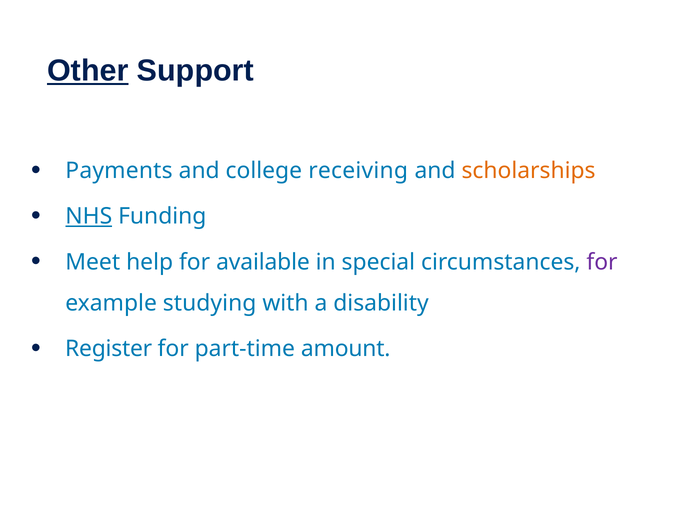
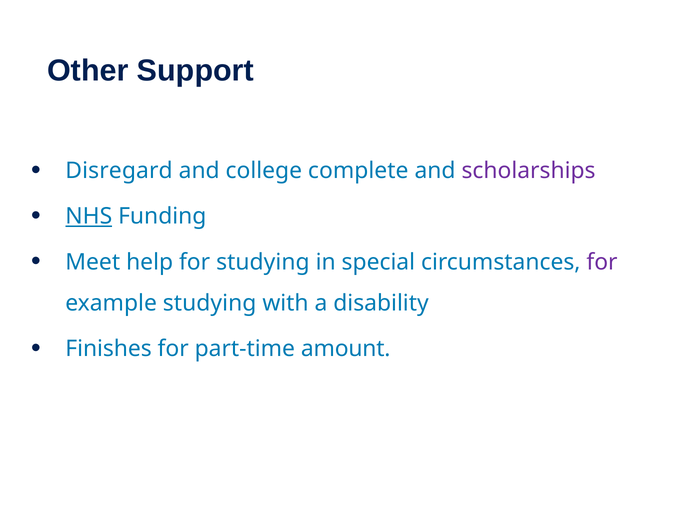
Other underline: present -> none
Payments: Payments -> Disregard
receiving: receiving -> complete
scholarships colour: orange -> purple
for available: available -> studying
Register: Register -> Finishes
